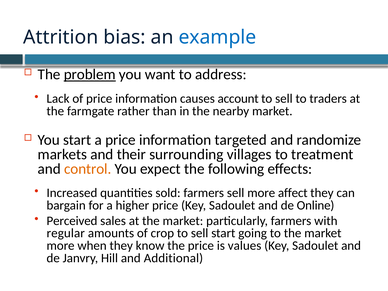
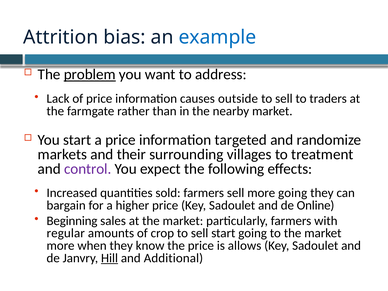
account: account -> outside
control colour: orange -> purple
more affect: affect -> going
Perceived: Perceived -> Beginning
values: values -> allows
Hill underline: none -> present
